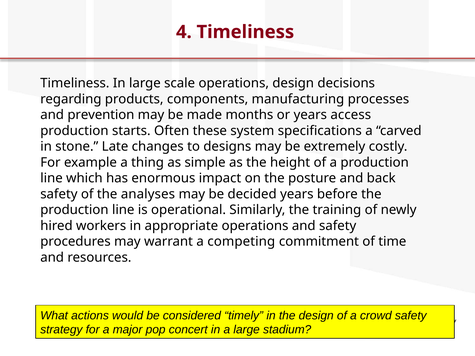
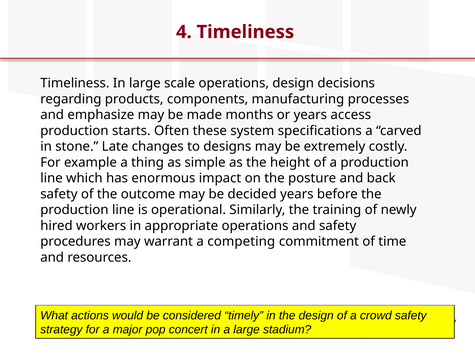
prevention: prevention -> emphasize
analyses: analyses -> outcome
